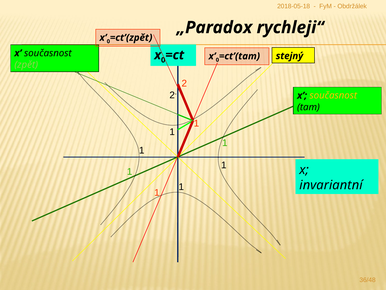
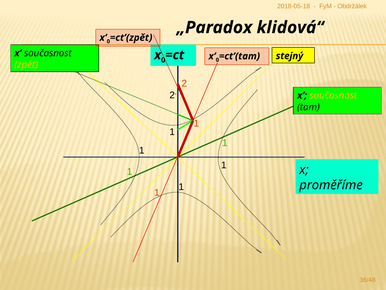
rychleji“: rychleji“ -> klidová“
zpět colour: light green -> yellow
invariantní: invariantní -> proměříme
